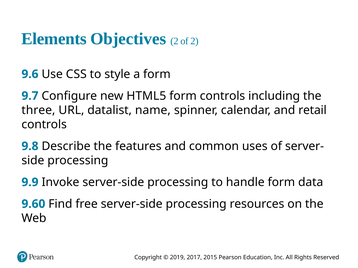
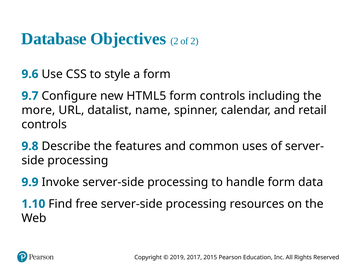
Elements: Elements -> Database
three: three -> more
9.60: 9.60 -> 1.10
